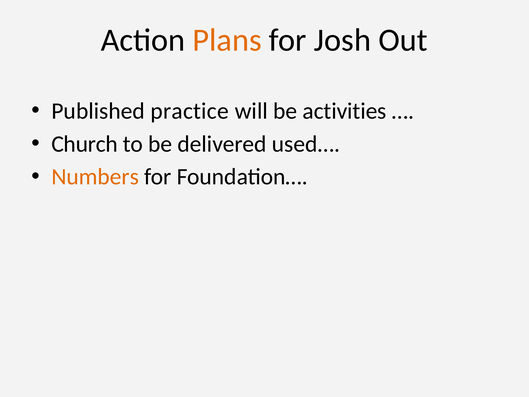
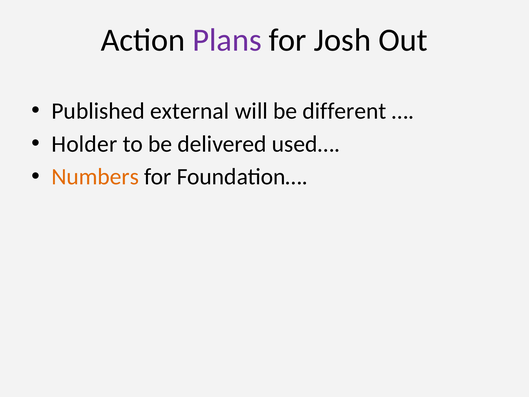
Plans colour: orange -> purple
practice: practice -> external
activities: activities -> different
Church: Church -> Holder
